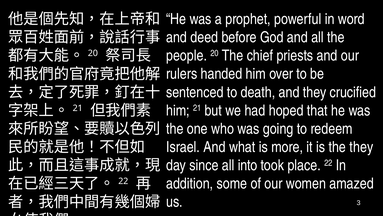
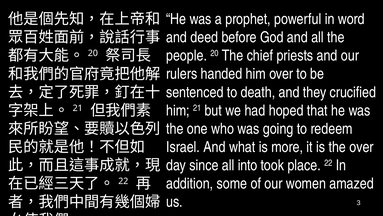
the they: they -> over
